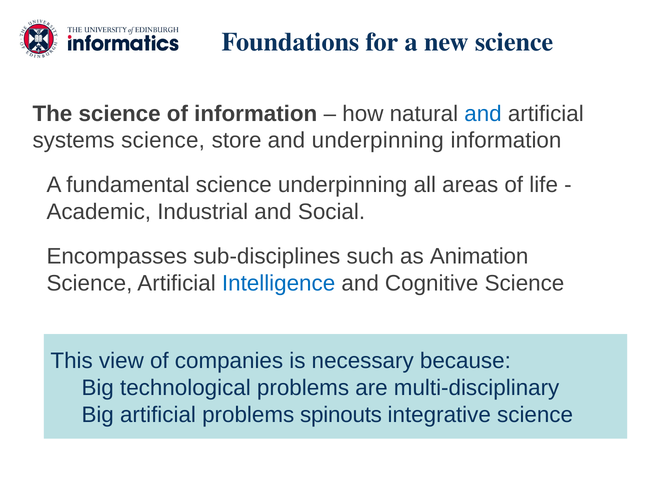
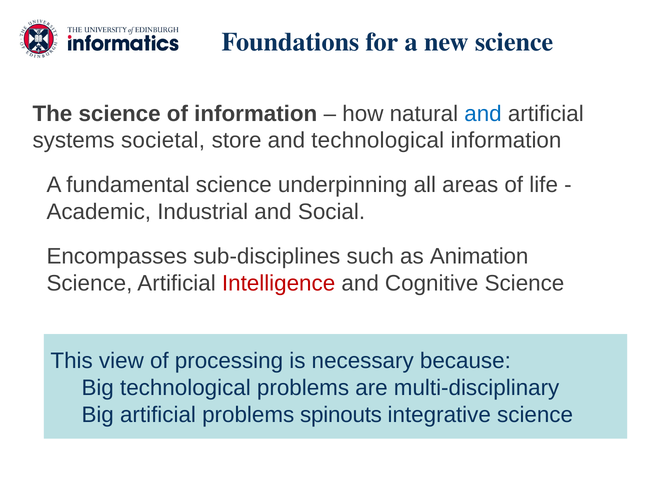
systems science: science -> societal
and underpinning: underpinning -> technological
Intelligence colour: blue -> red
companies: companies -> processing
